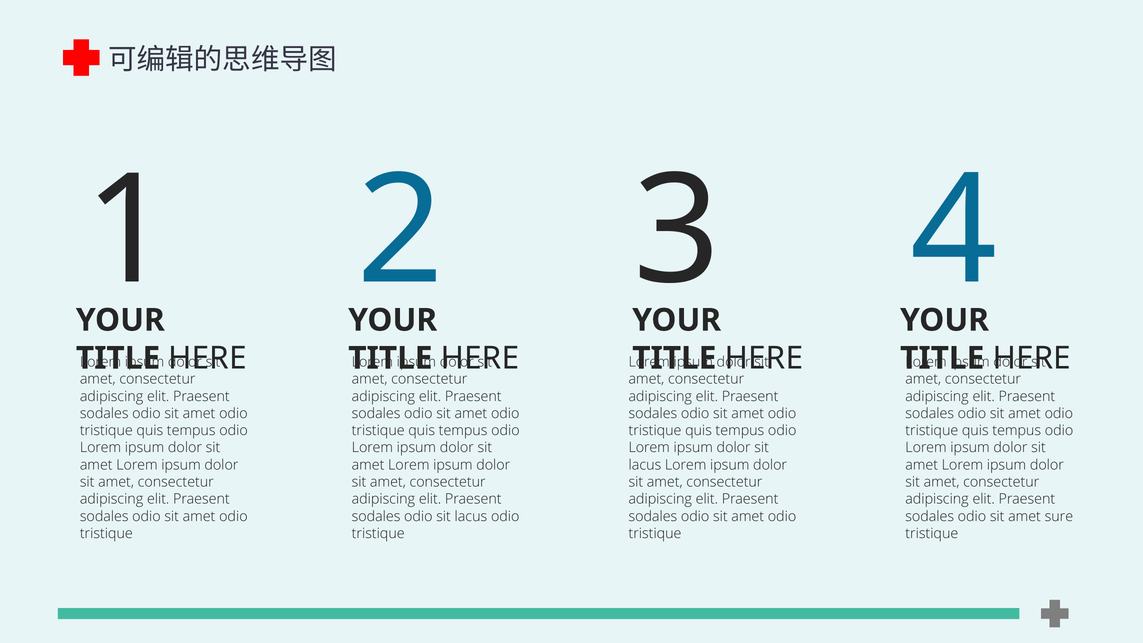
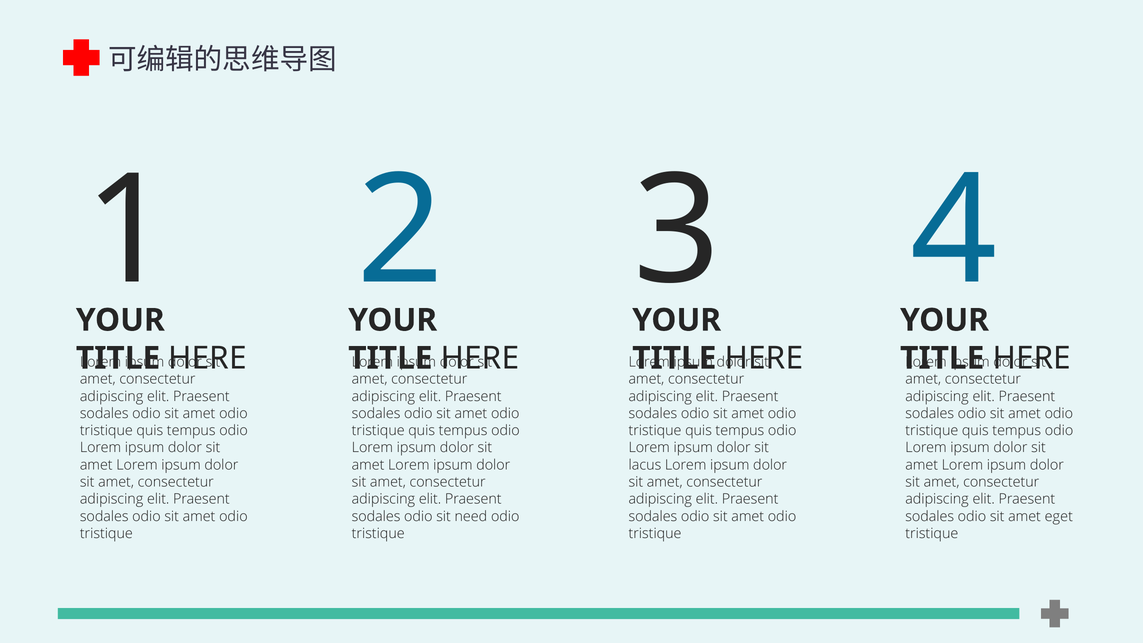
odio sit lacus: lacus -> need
sure: sure -> eget
